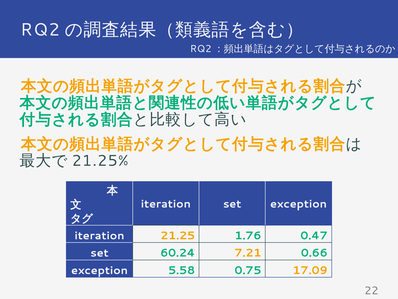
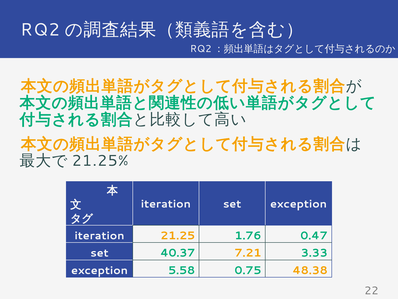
60.24: 60.24 -> 40.37
0.66: 0.66 -> 3.33
17.09: 17.09 -> 48.38
